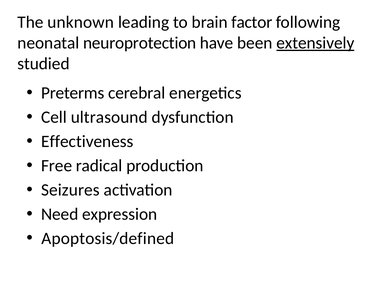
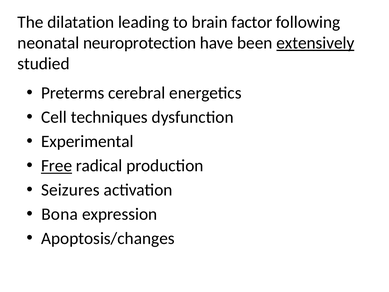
unknown: unknown -> dilatation
ultrasound: ultrasound -> techniques
Effectiveness: Effectiveness -> Experimental
Free underline: none -> present
Need: Need -> Bona
Apoptosis/defined: Apoptosis/defined -> Apoptosis/changes
